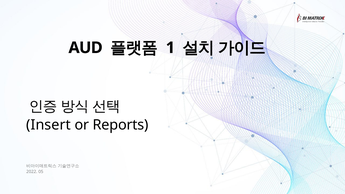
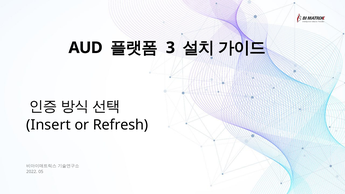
1: 1 -> 3
Reports: Reports -> Refresh
